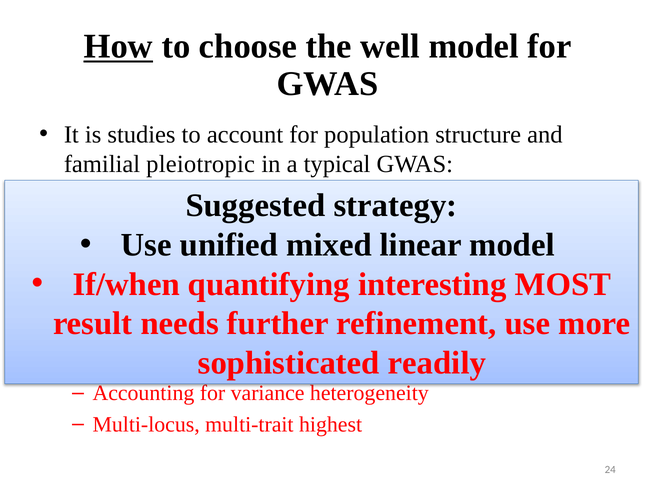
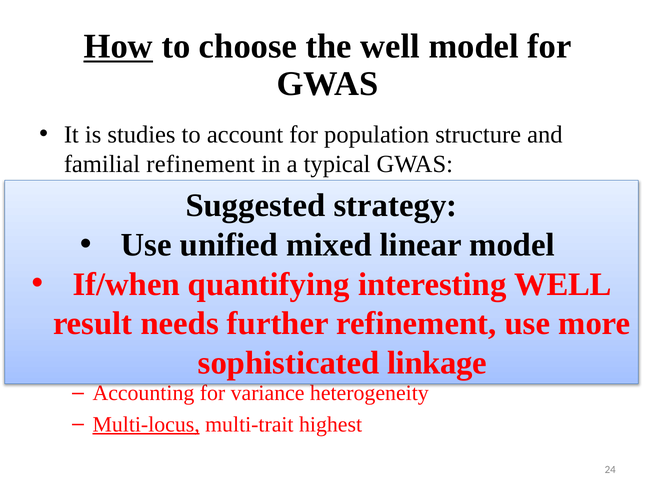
familial pleiotropic: pleiotropic -> refinement
interesting MOST: MOST -> WELL
readily: readily -> linkage
Multi-locus at (146, 424) underline: none -> present
